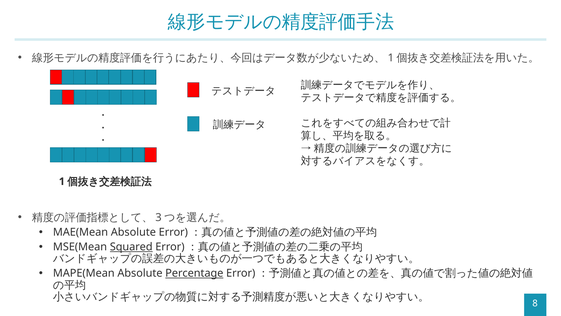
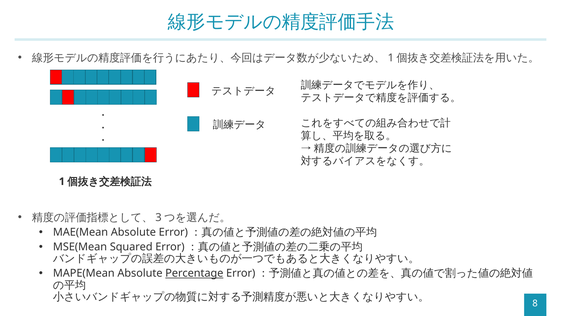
Squared underline: present -> none
